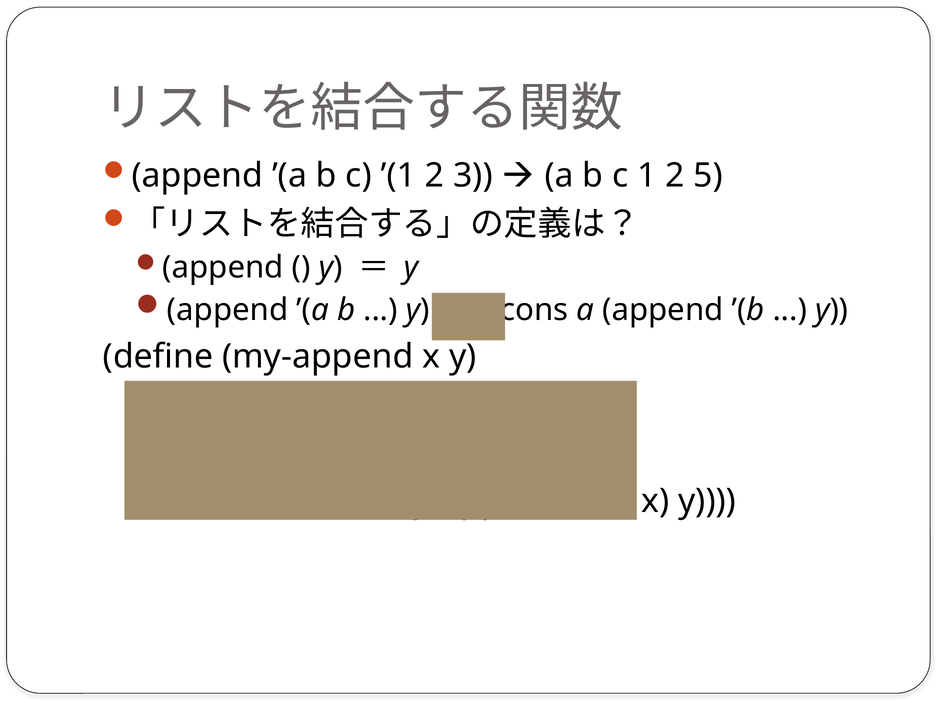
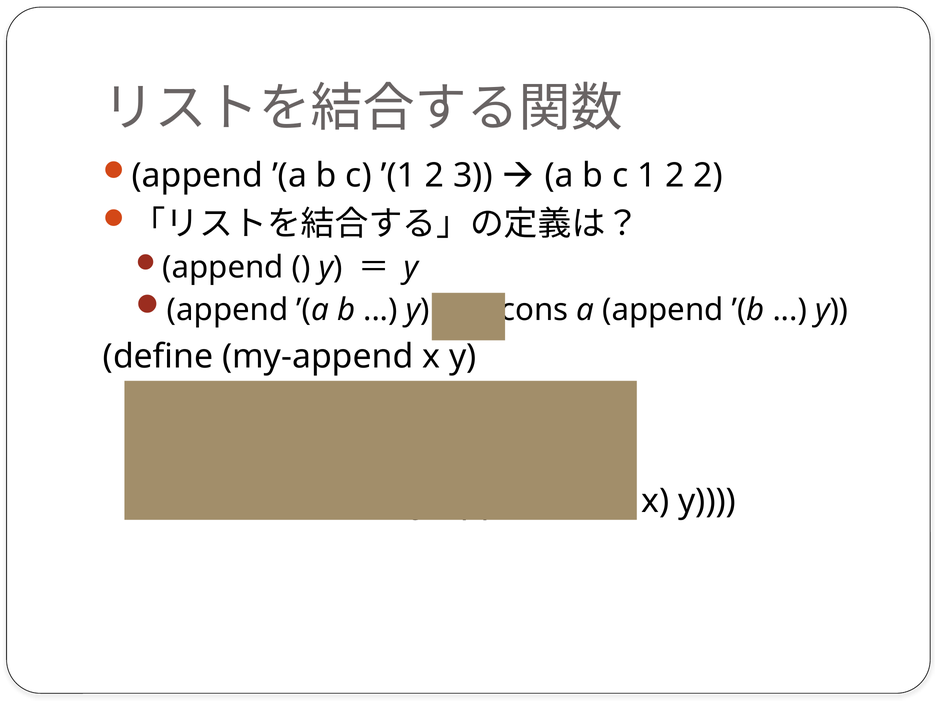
2 5: 5 -> 2
